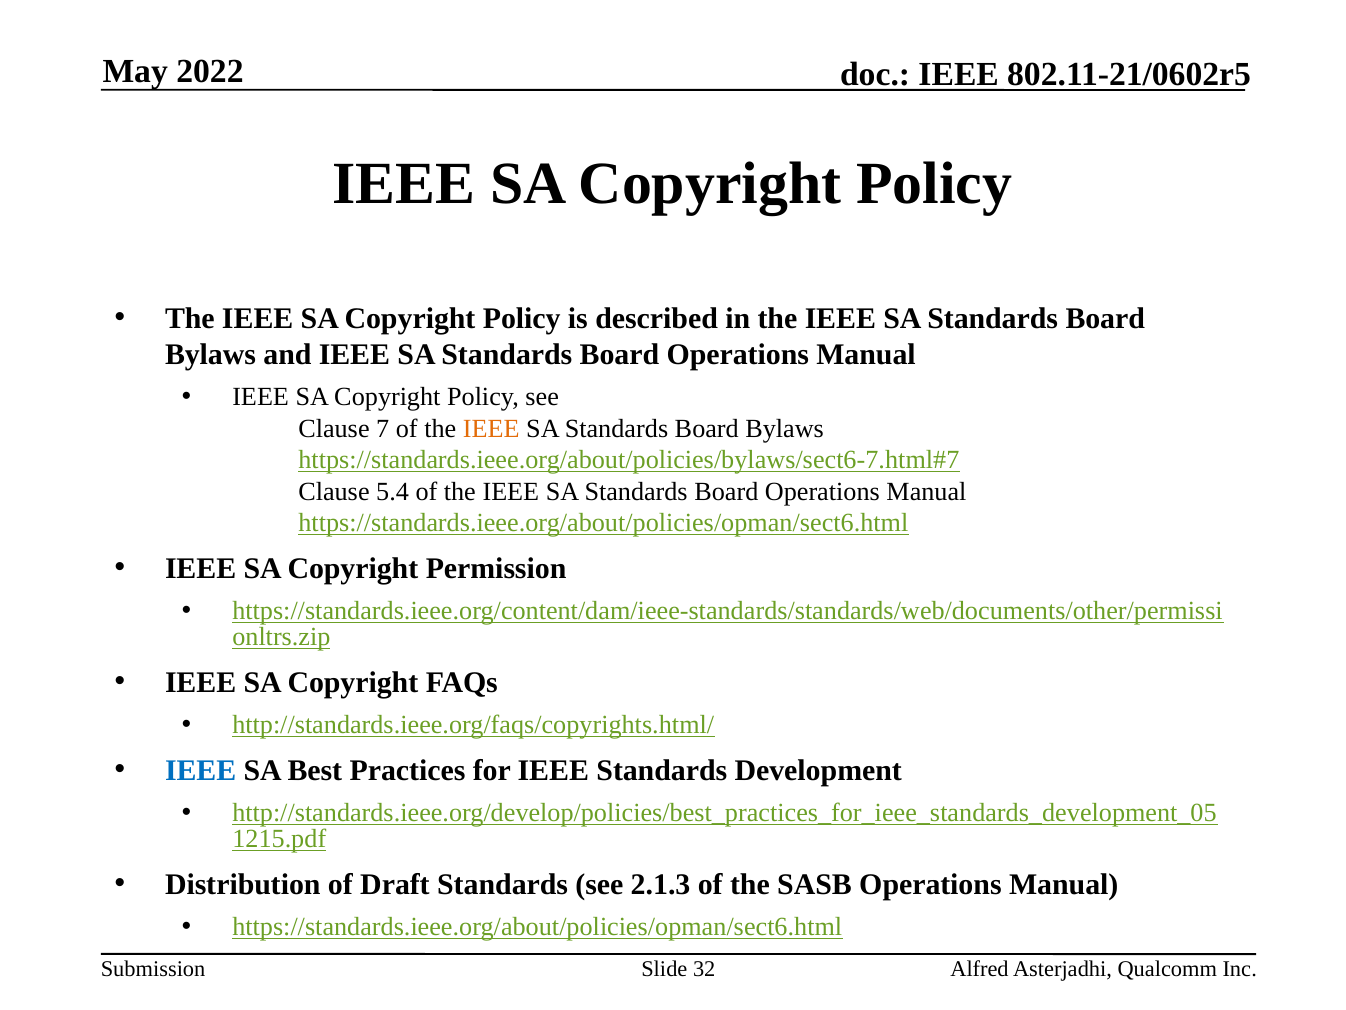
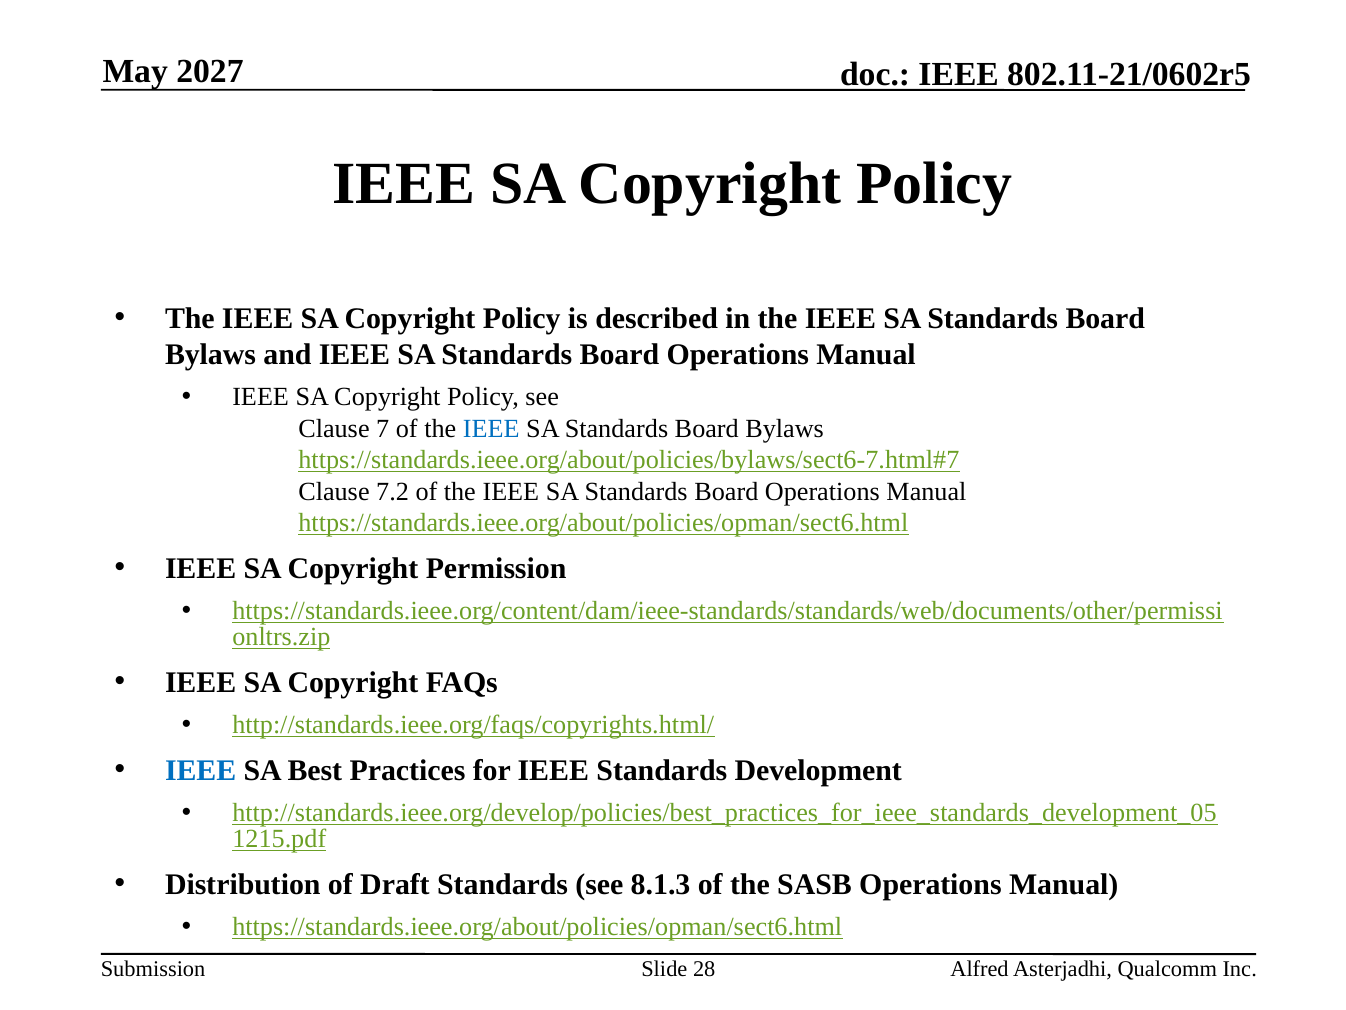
2022: 2022 -> 2027
IEEE at (491, 428) colour: orange -> blue
5.4: 5.4 -> 7.2
2.1.3: 2.1.3 -> 8.1.3
32: 32 -> 28
